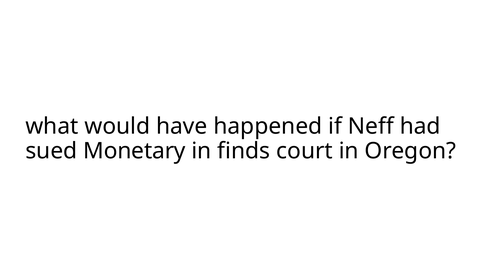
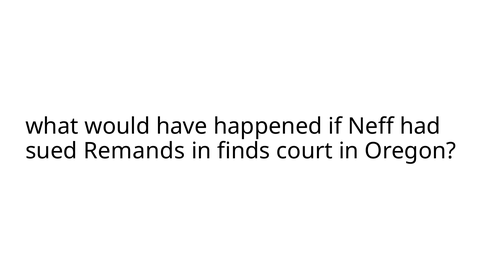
Monetary: Monetary -> Remands
